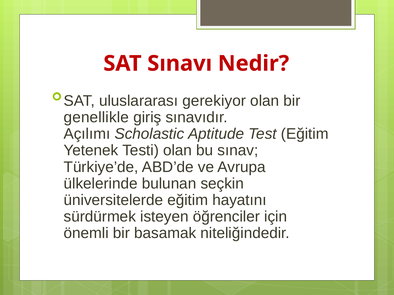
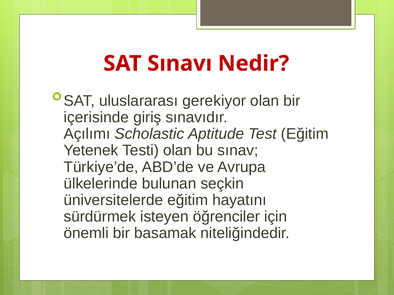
genellikle: genellikle -> içerisinde
